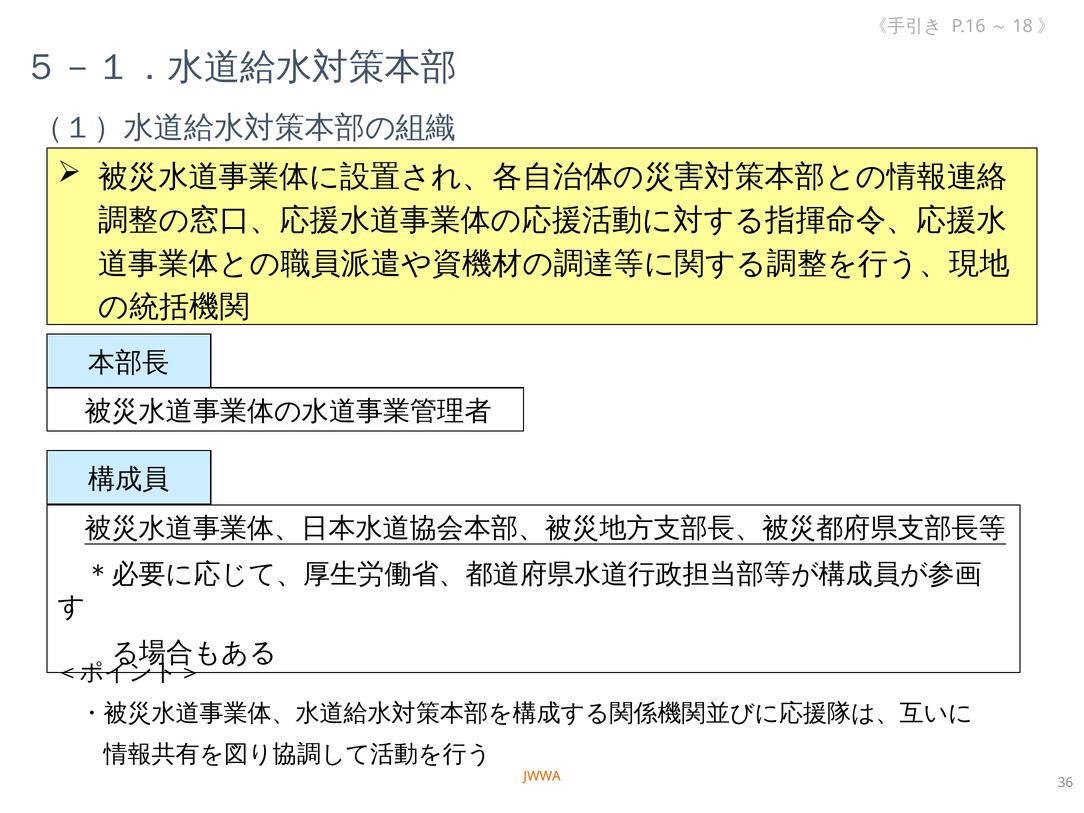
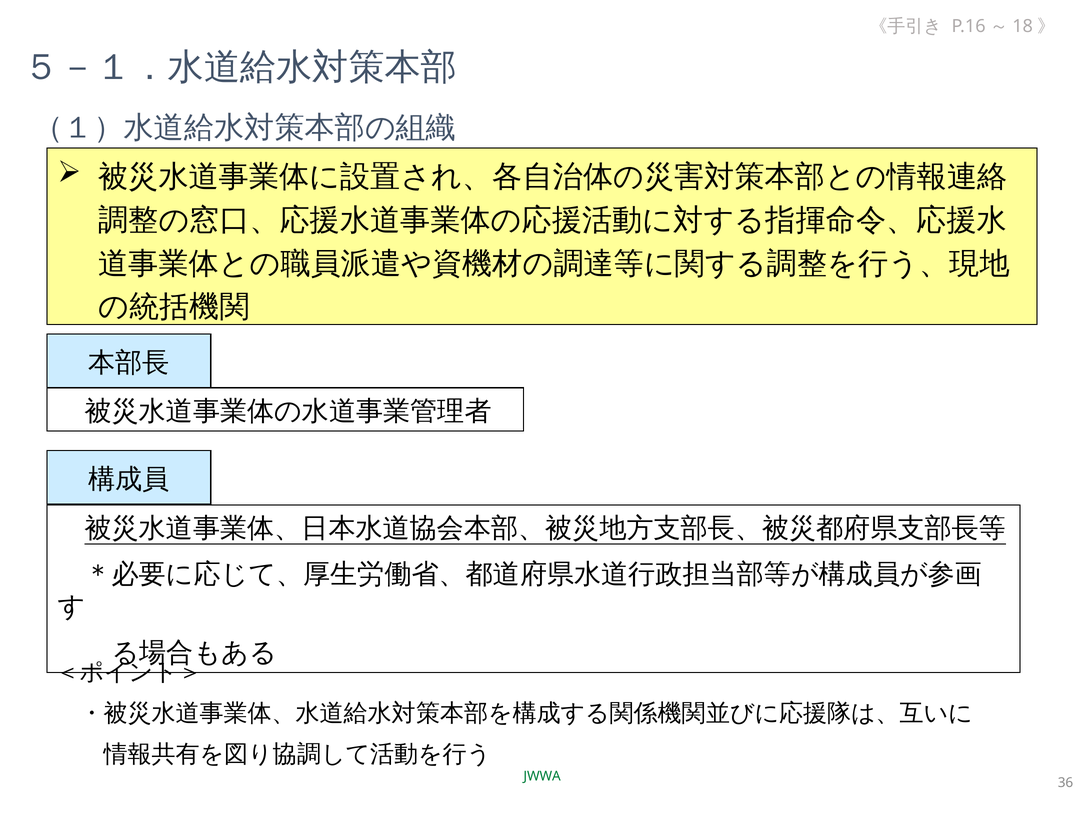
JWWA colour: orange -> green
